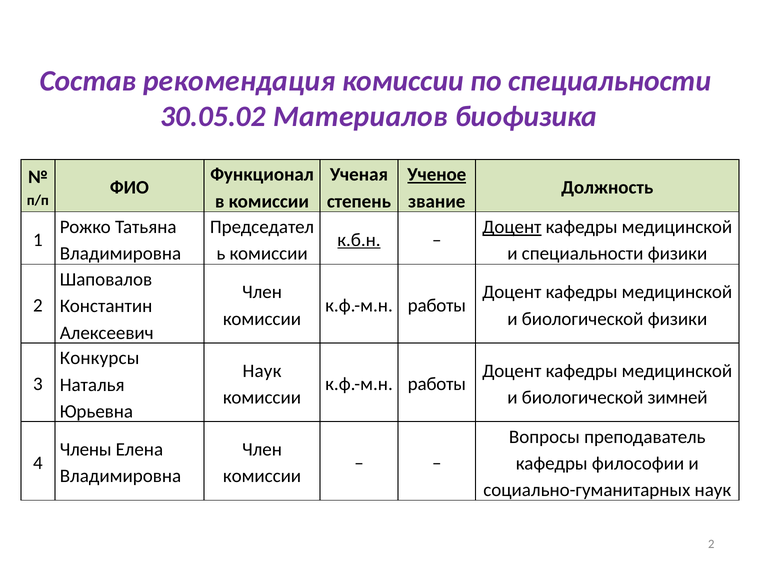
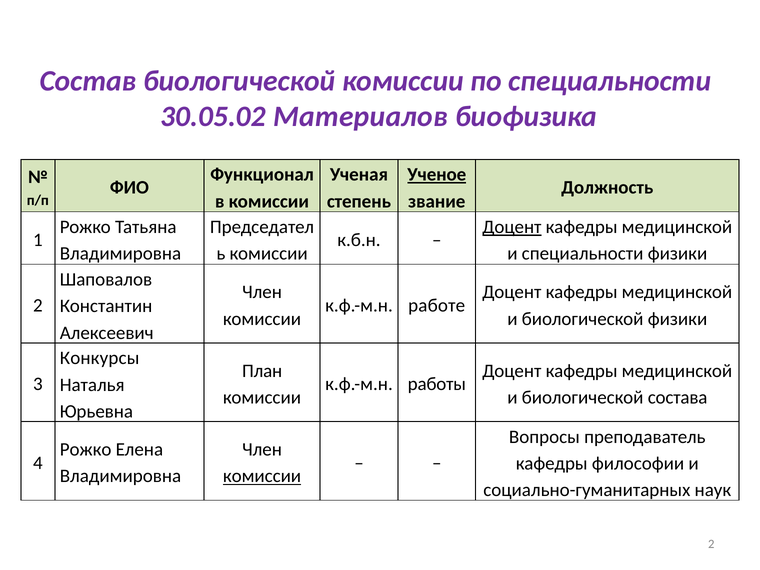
Состав рекомендация: рекомендация -> биологической
к.б.н underline: present -> none
работы at (437, 306): работы -> работе
Наук at (262, 371): Наук -> План
зимней: зимней -> состава
Члены at (86, 450): Члены -> Рожко
комиссии at (262, 476) underline: none -> present
